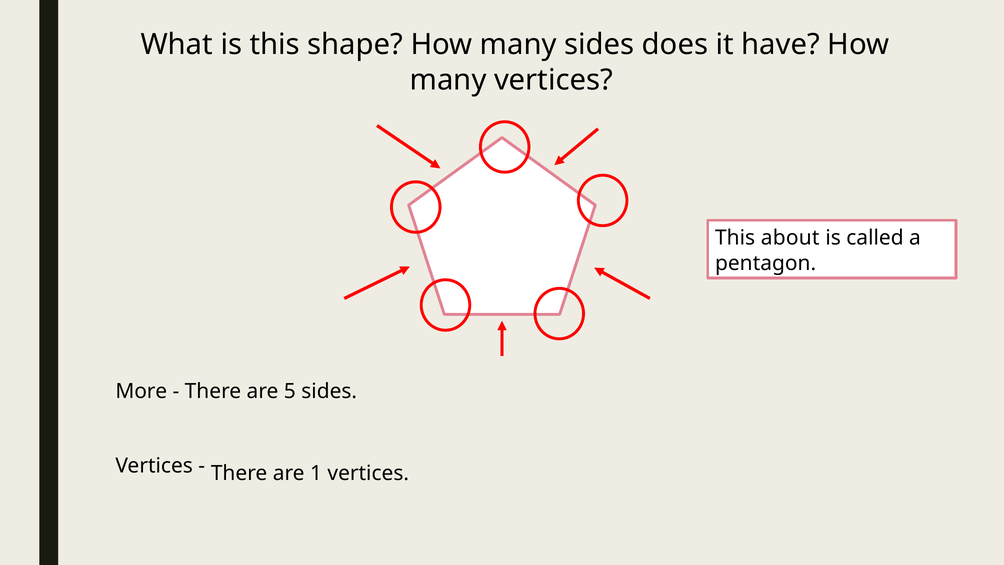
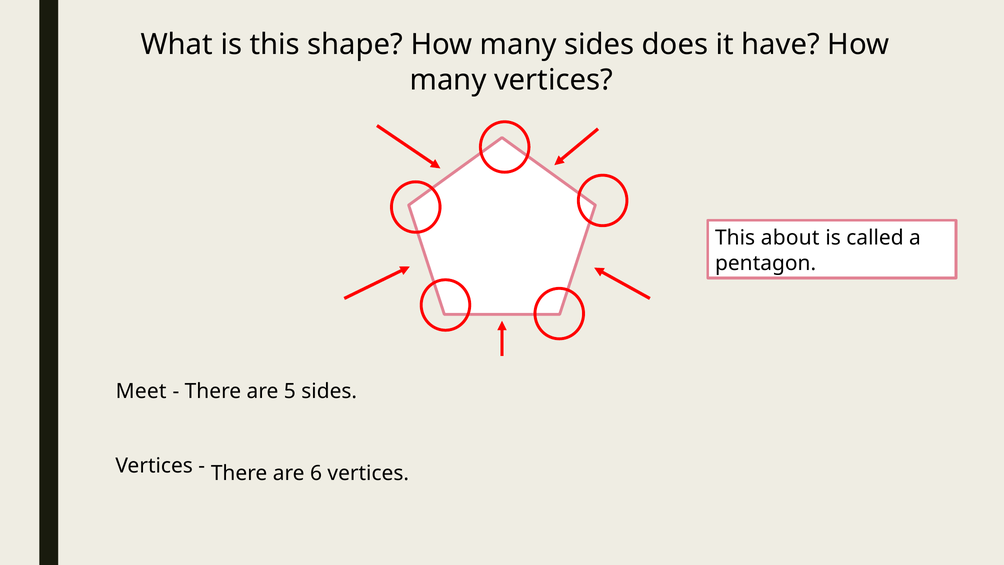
More: More -> Meet
1: 1 -> 6
